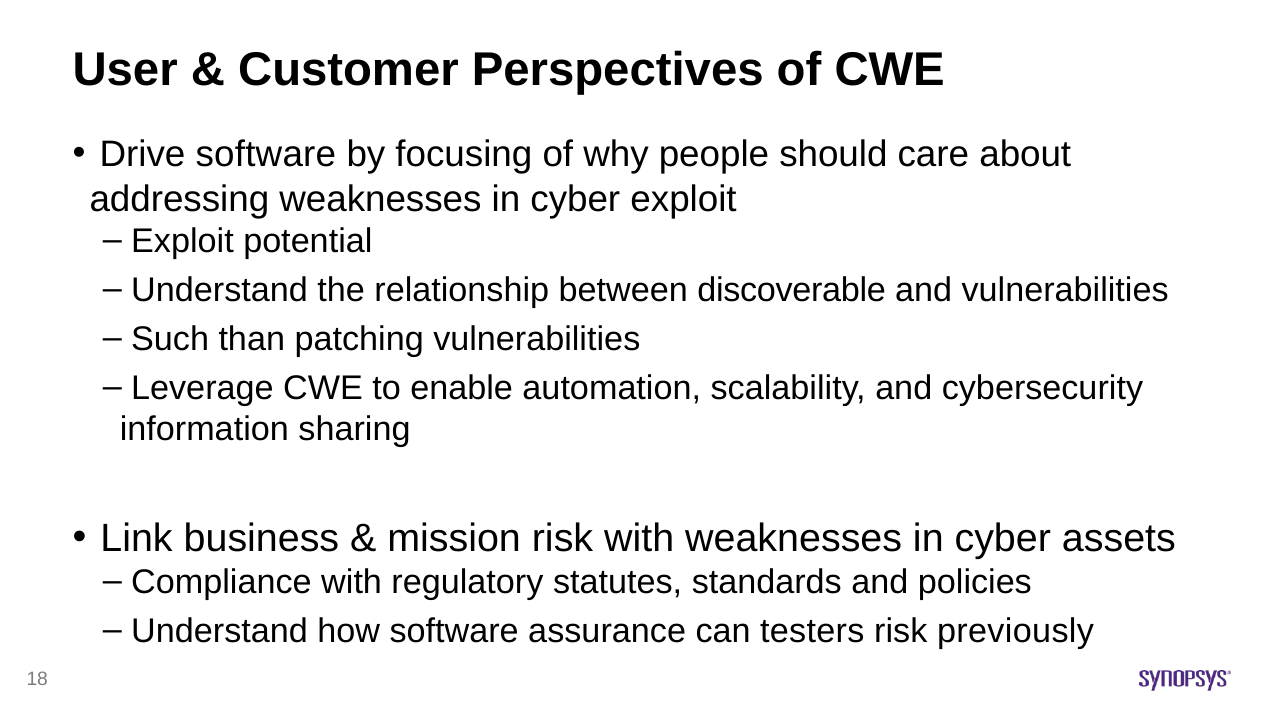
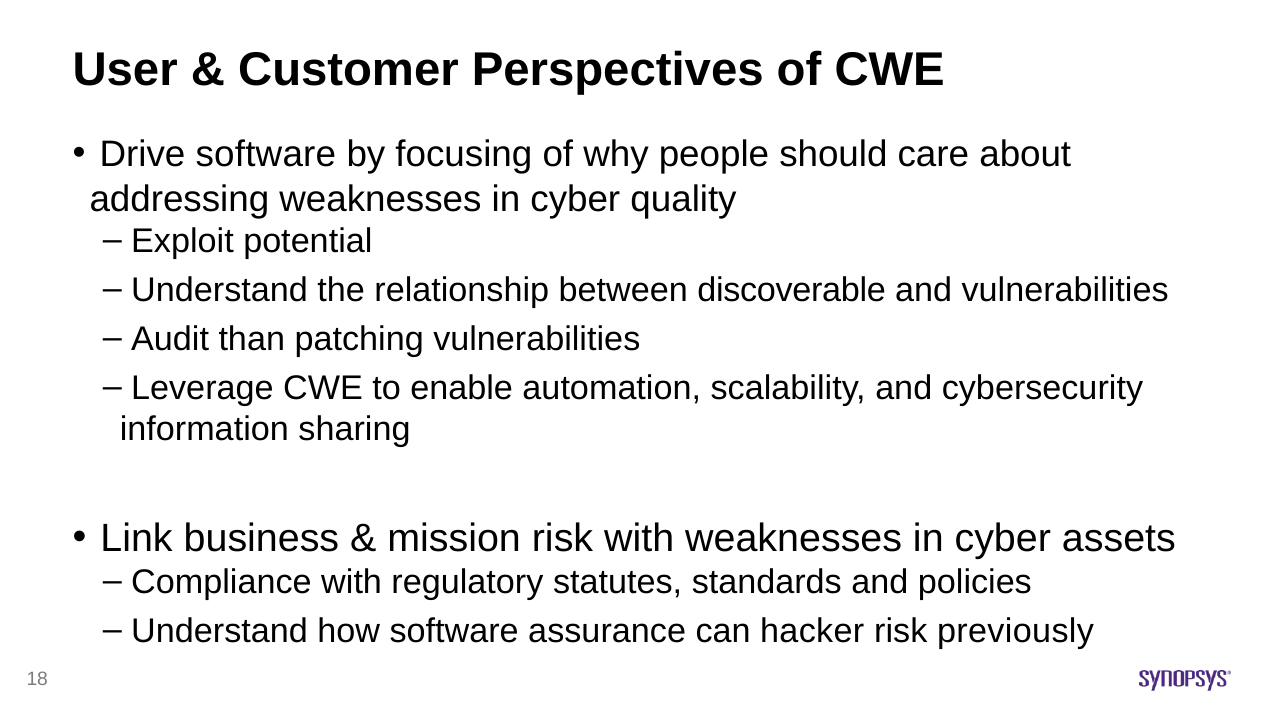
cyber exploit: exploit -> quality
Such: Such -> Audit
testers: testers -> hacker
